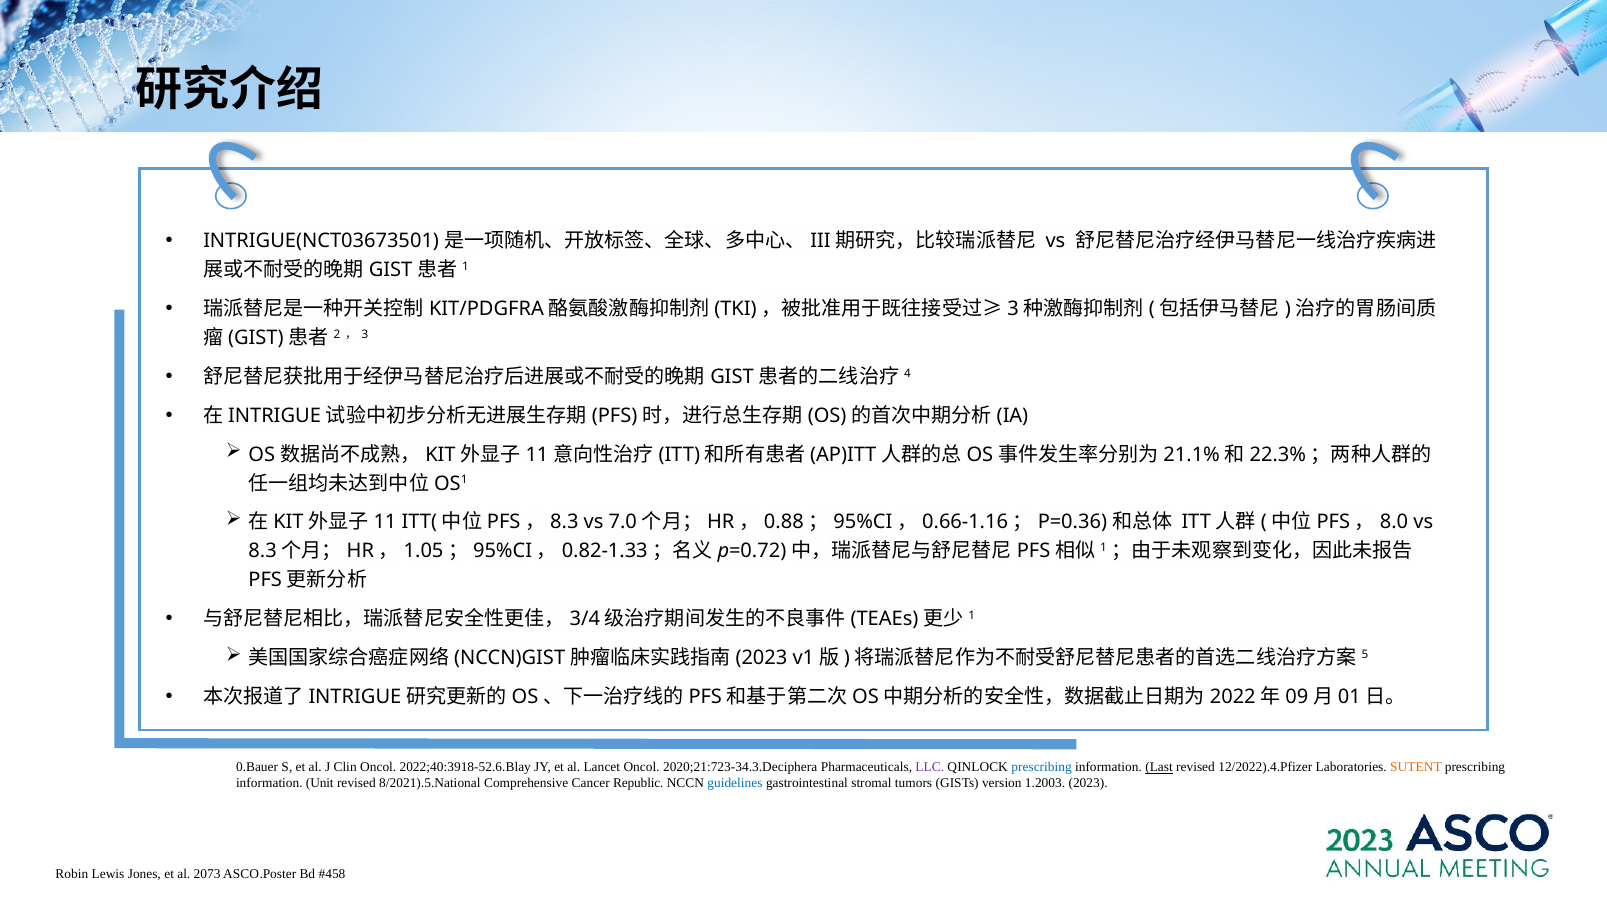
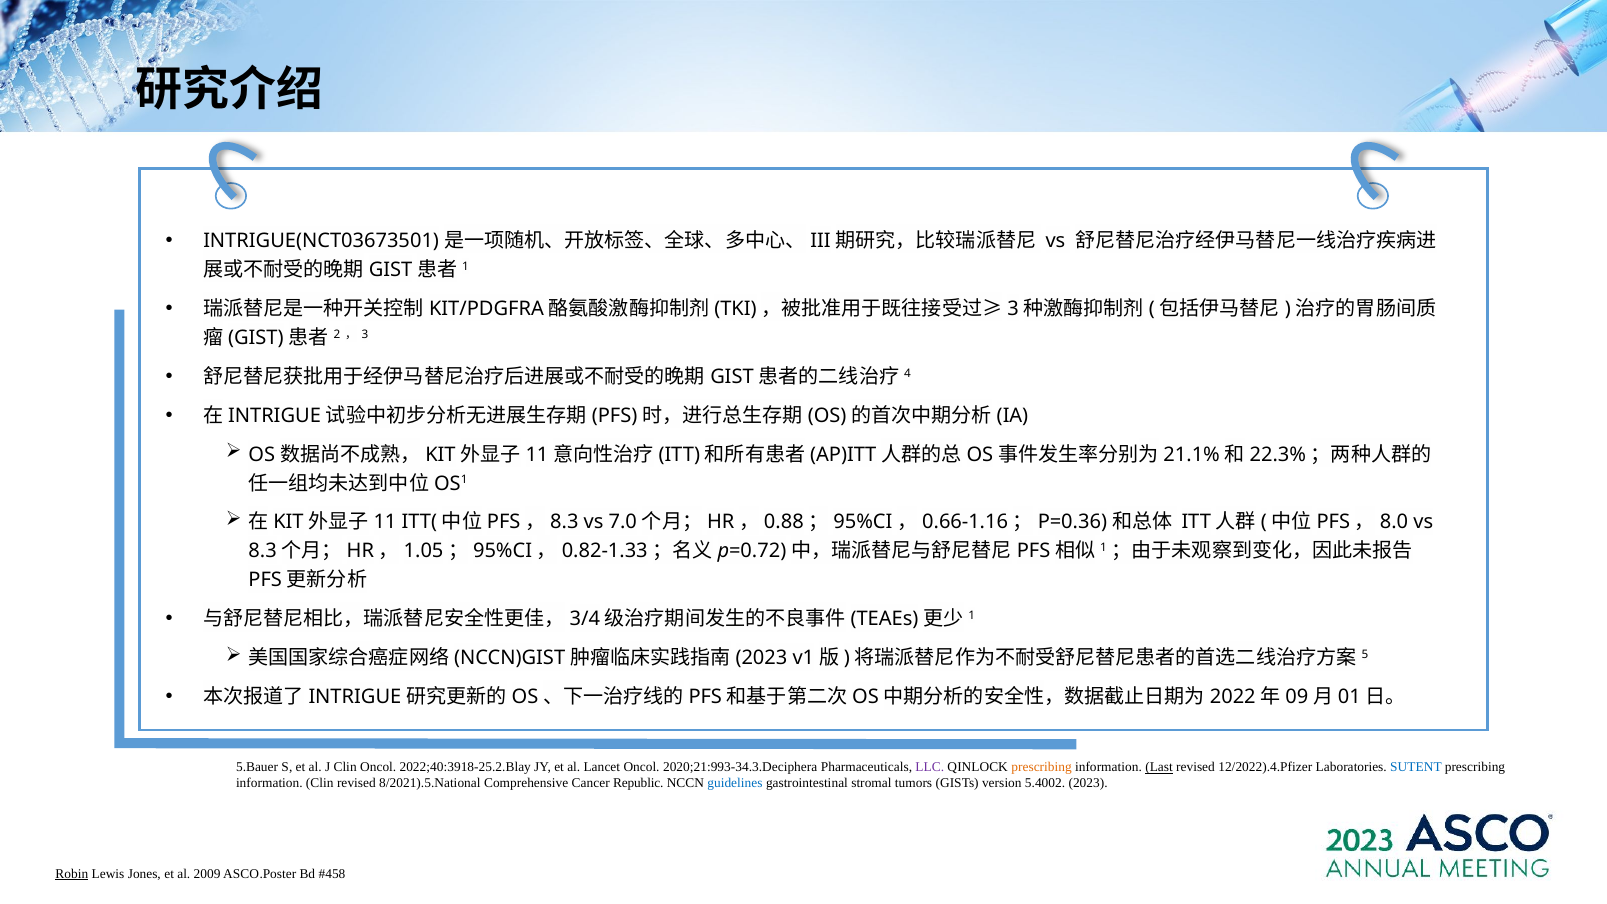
0.Bauer: 0.Bauer -> 5.Bauer
2022;40:3918-52.6.Blay: 2022;40:3918-52.6.Blay -> 2022;40:3918-25.2.Blay
2020;21:723-34.3.Deciphera: 2020;21:723-34.3.Deciphera -> 2020;21:993-34.3.Deciphera
prescribing at (1042, 767) colour: blue -> orange
SUTENT colour: orange -> blue
information Unit: Unit -> Clin
1.2003: 1.2003 -> 5.4002
Robin underline: none -> present
2073: 2073 -> 2009
